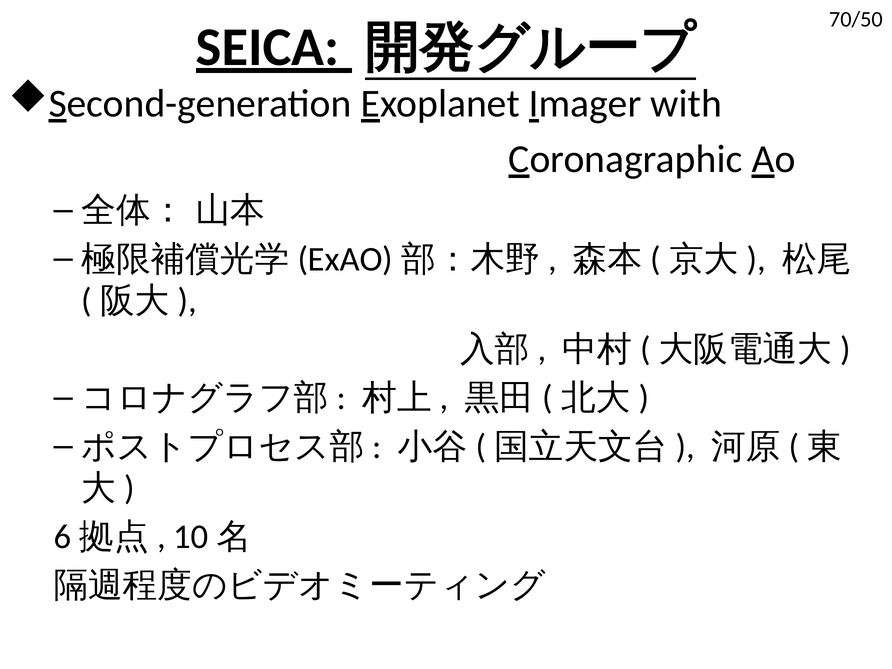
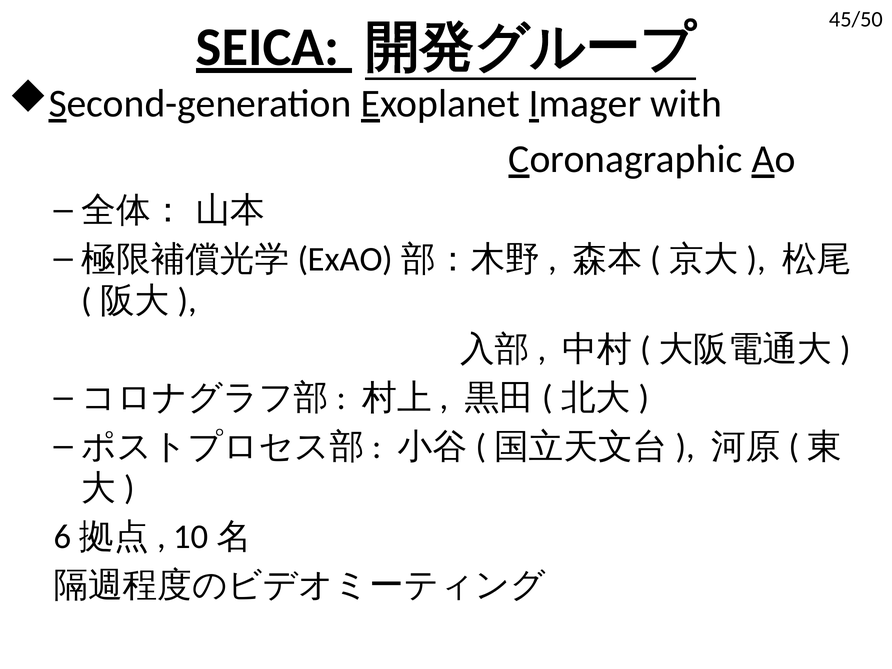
70/50: 70/50 -> 45/50
